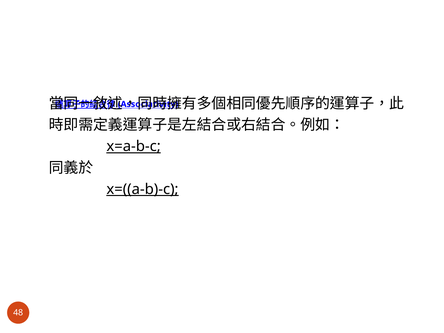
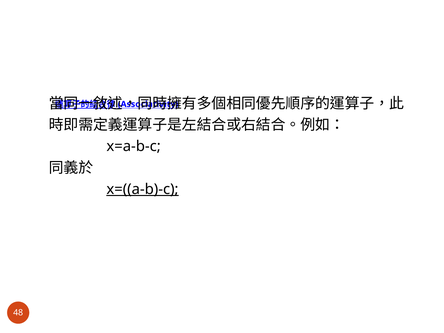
x=a-b-c underline: present -> none
